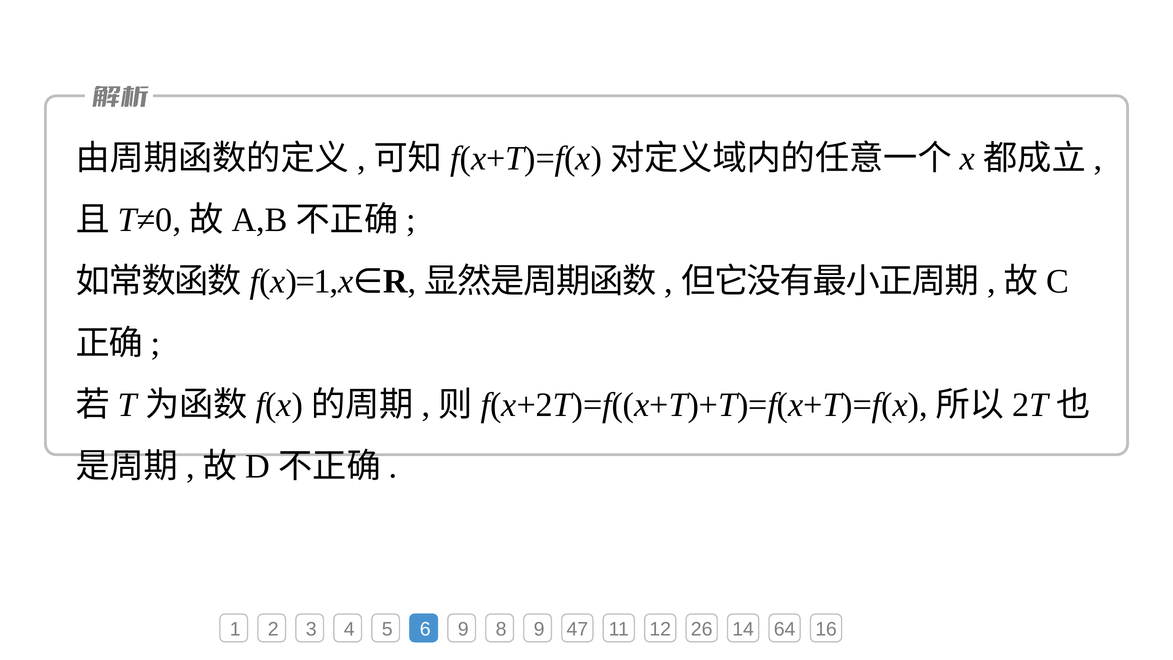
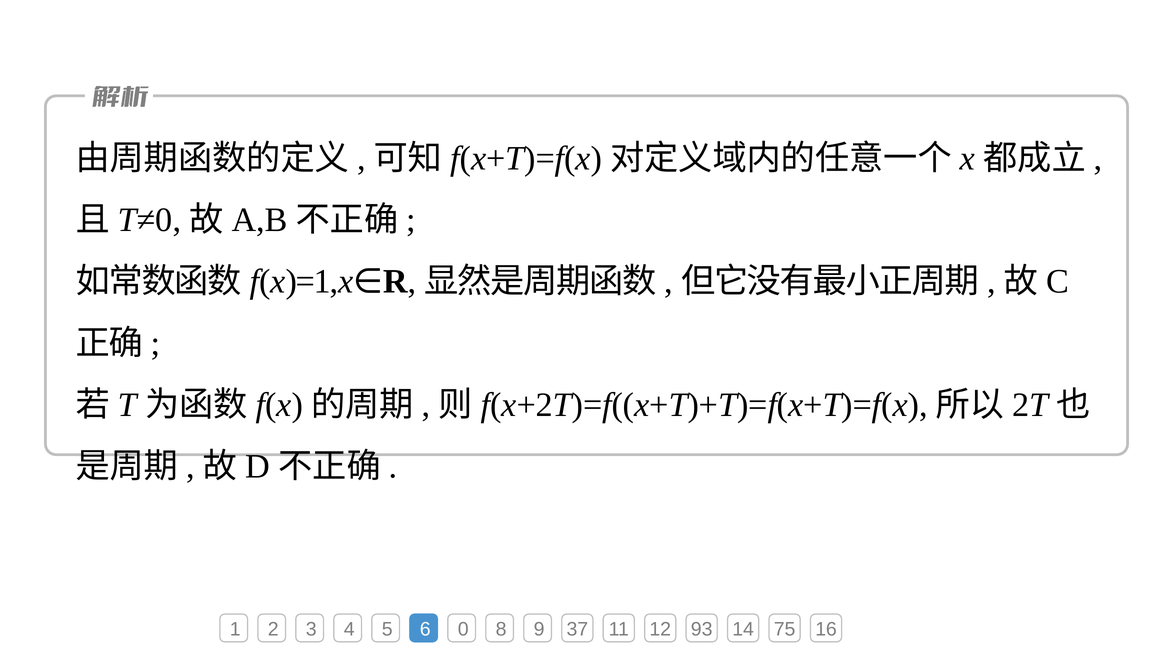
6 9: 9 -> 0
47: 47 -> 37
26: 26 -> 93
64: 64 -> 75
